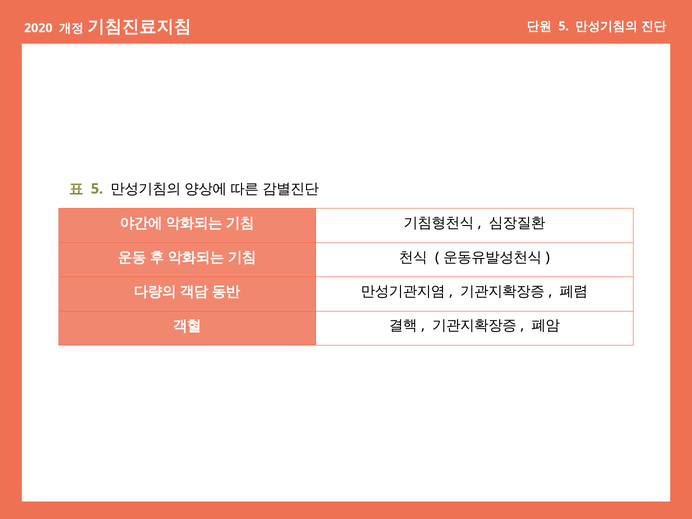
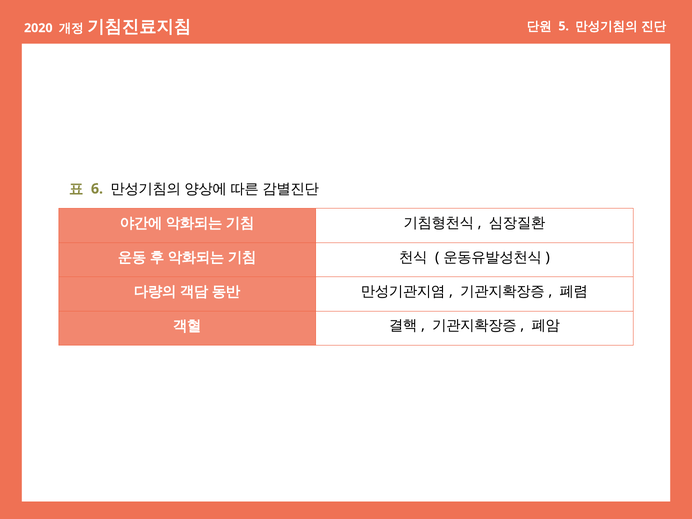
5 at (97, 189): 5 -> 6
